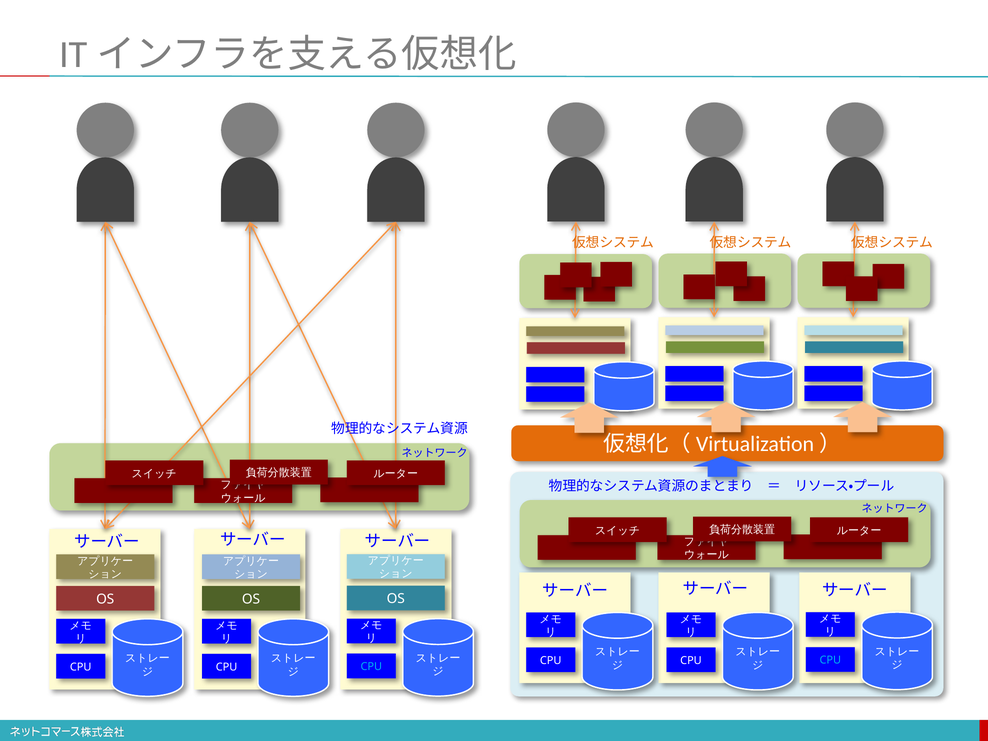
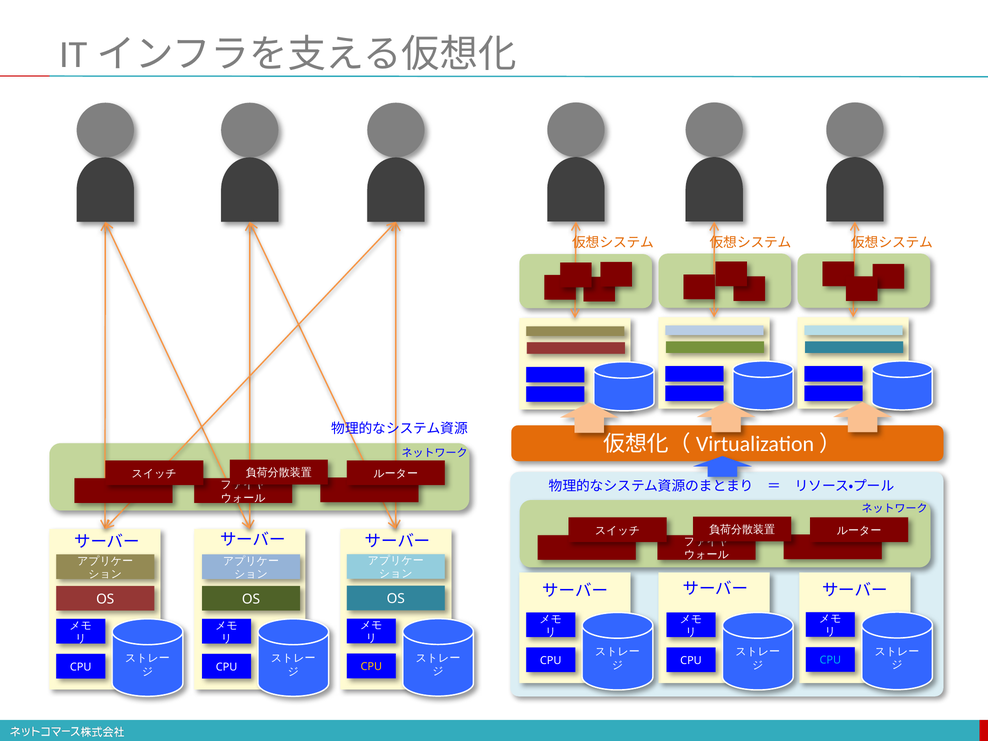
CPU at (371, 667) colour: light blue -> yellow
